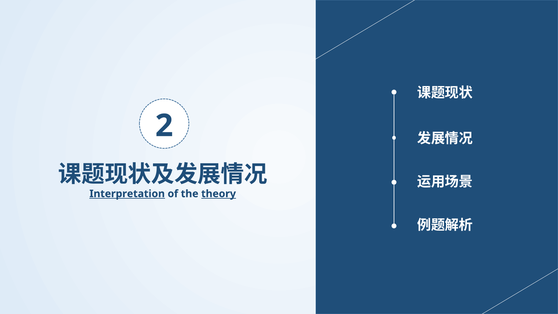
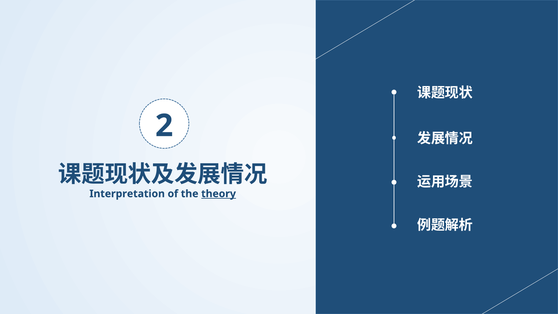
Interpretation underline: present -> none
